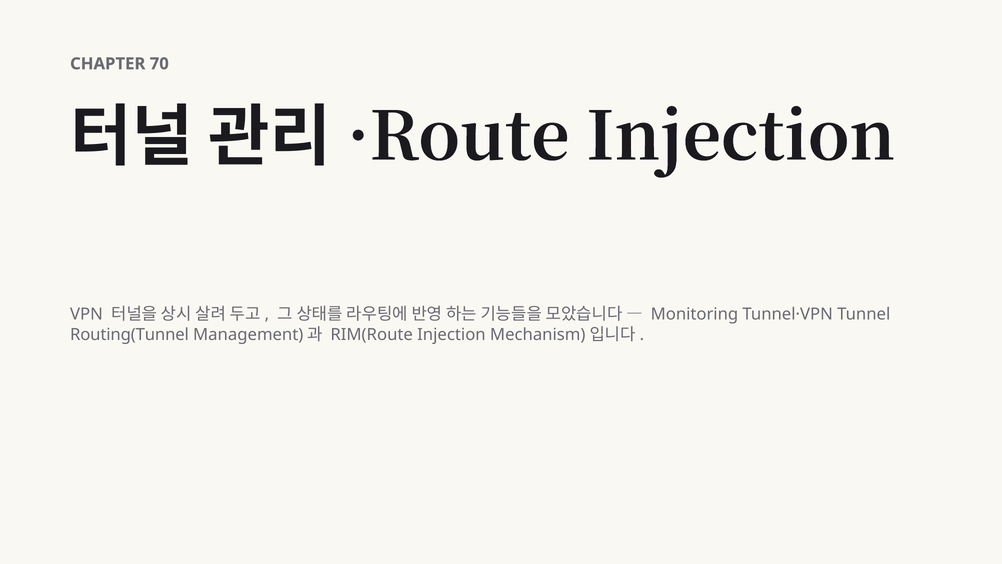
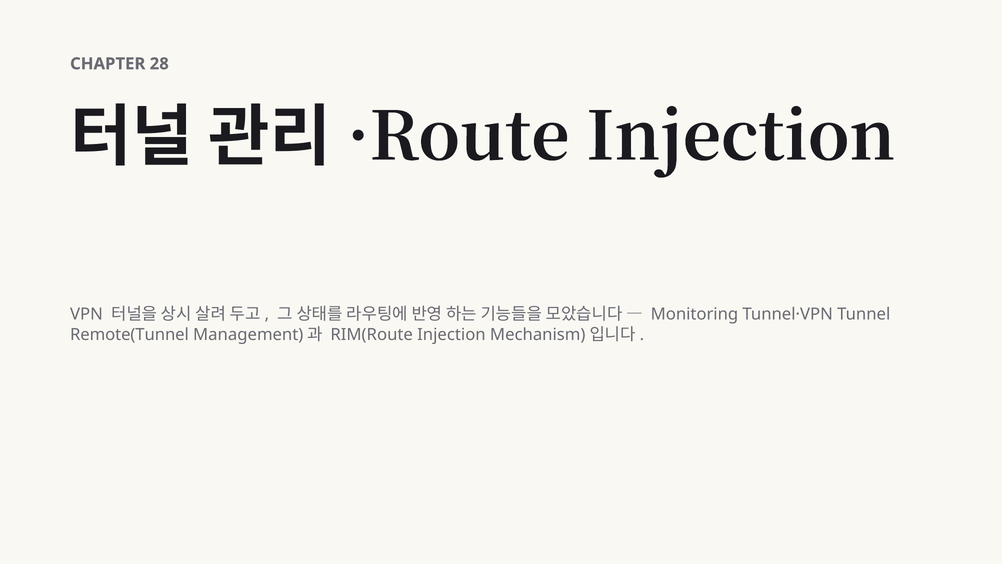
70: 70 -> 28
Routing(Tunnel: Routing(Tunnel -> Remote(Tunnel
